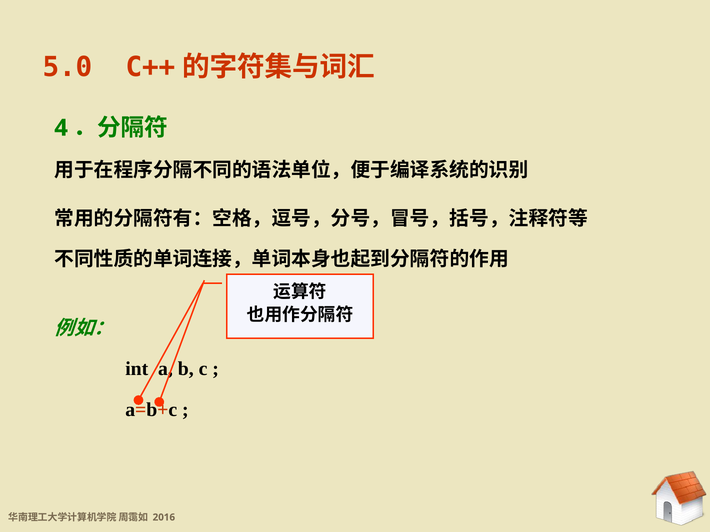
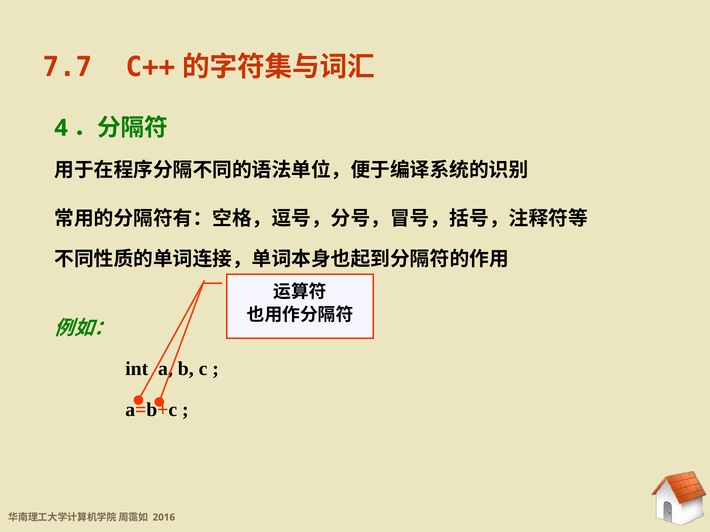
5.0: 5.0 -> 7.7
